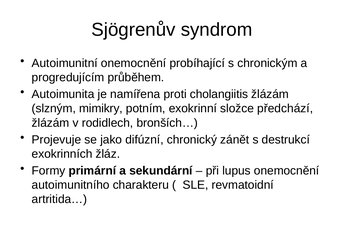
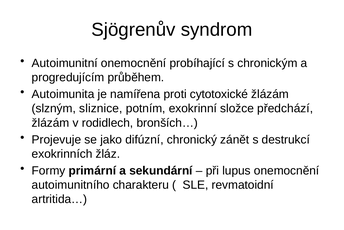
cholangiitis: cholangiitis -> cytotoxické
mimikry: mimikry -> sliznice
